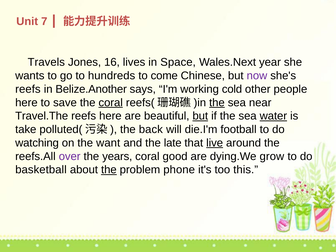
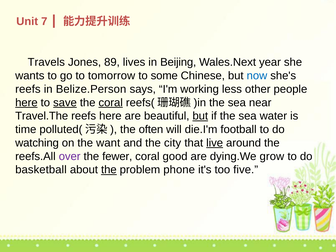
16: 16 -> 89
Space: Space -> Beijing
hundreds: hundreds -> tomorrow
come: come -> some
now colour: purple -> blue
Belize.Another: Belize.Another -> Belize.Person
cold: cold -> less
here at (26, 103) underline: none -> present
save underline: none -> present
the at (217, 103) underline: present -> none
water underline: present -> none
take: take -> time
back: back -> often
late: late -> city
years: years -> fewer
this: this -> five
